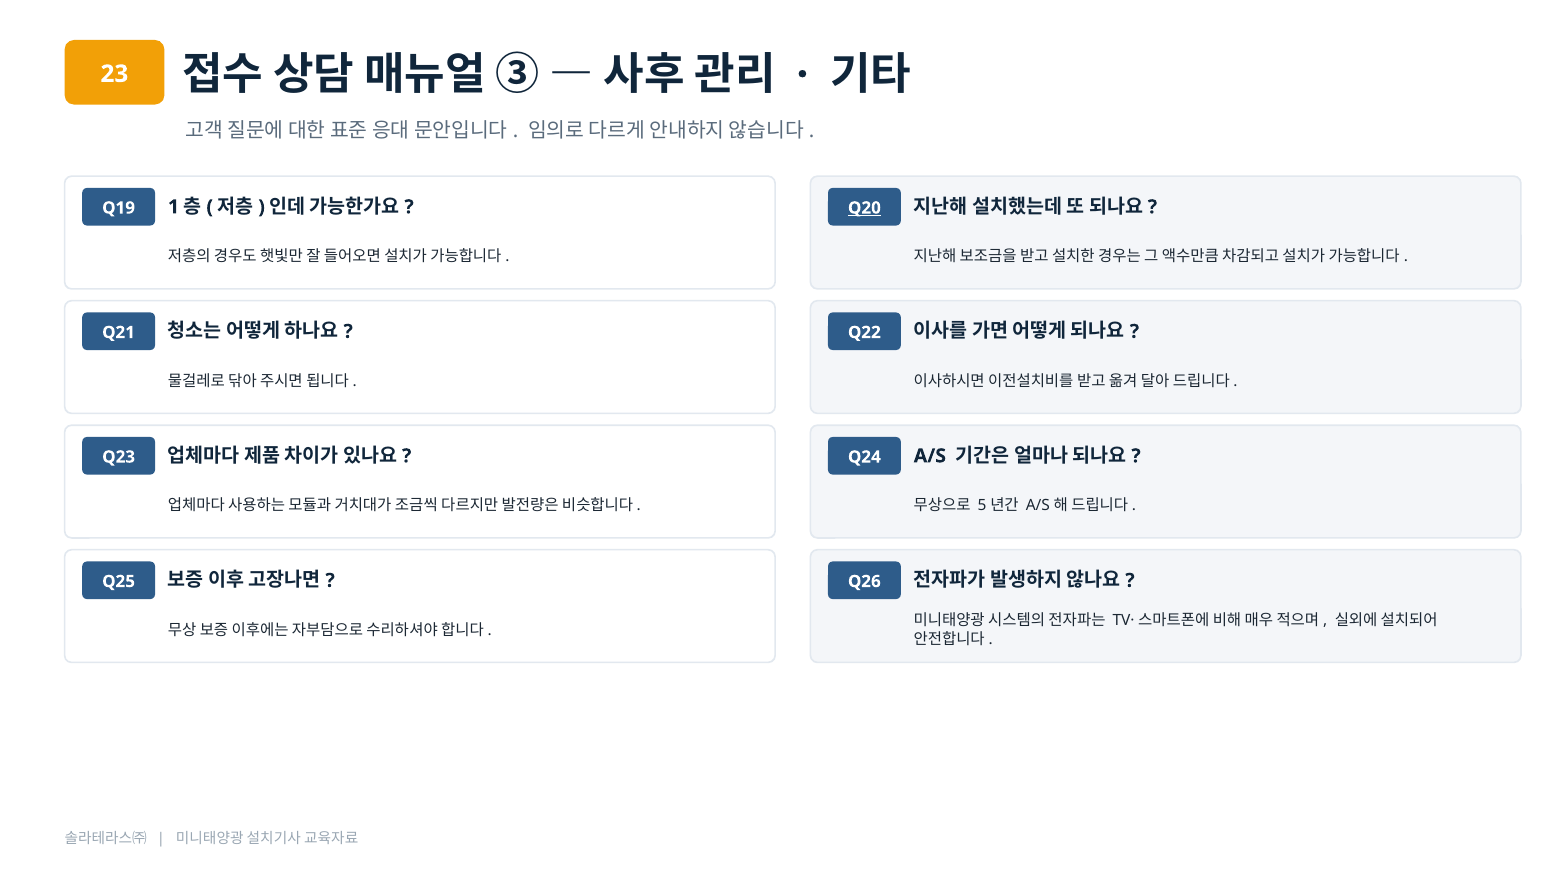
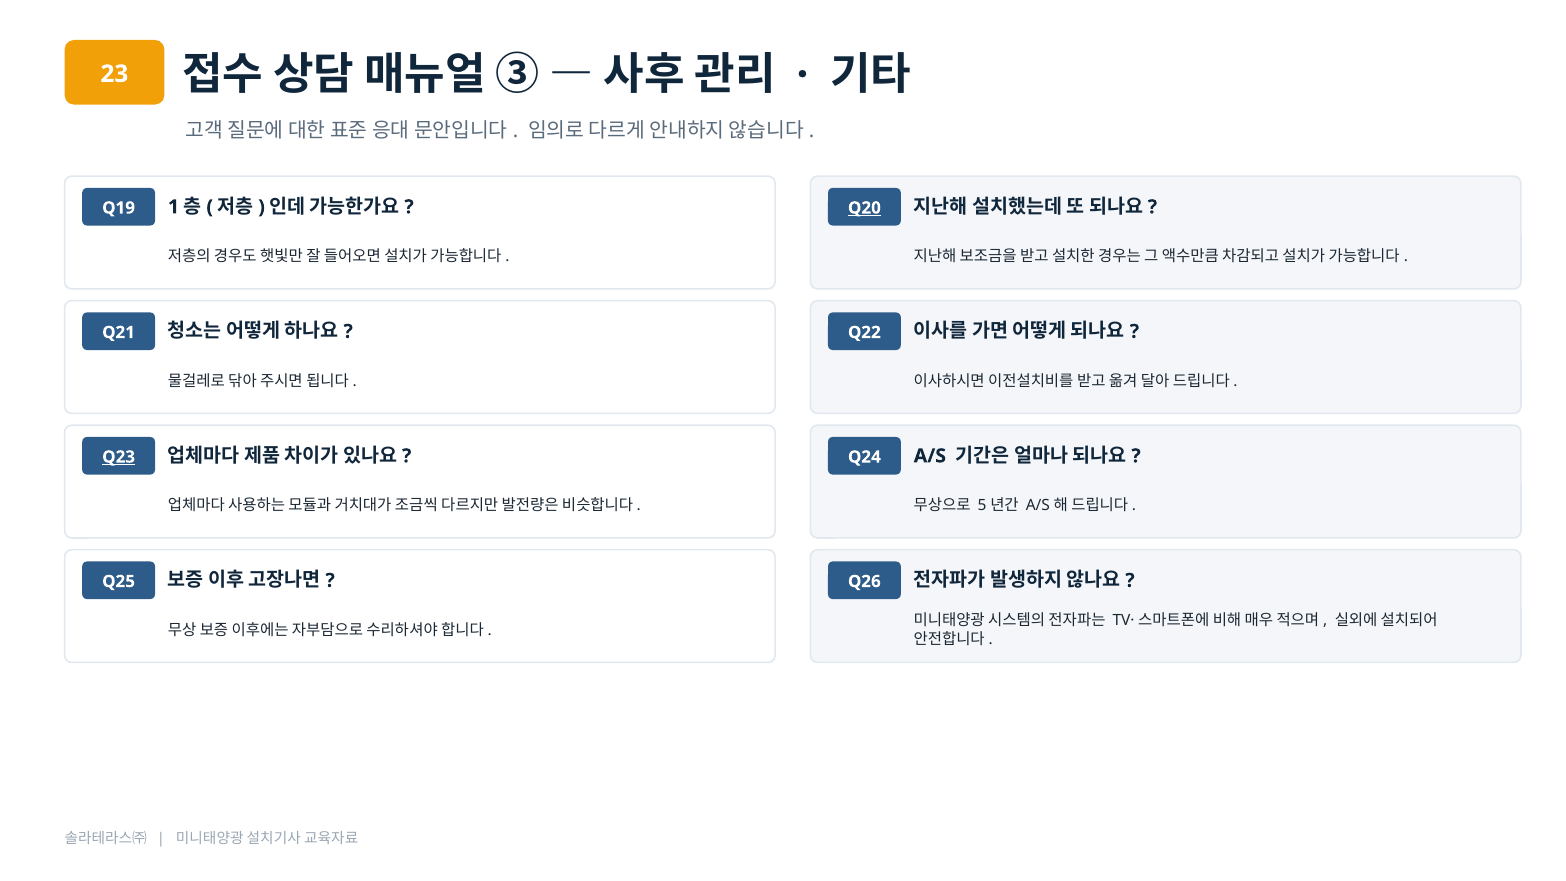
Q23 underline: none -> present
